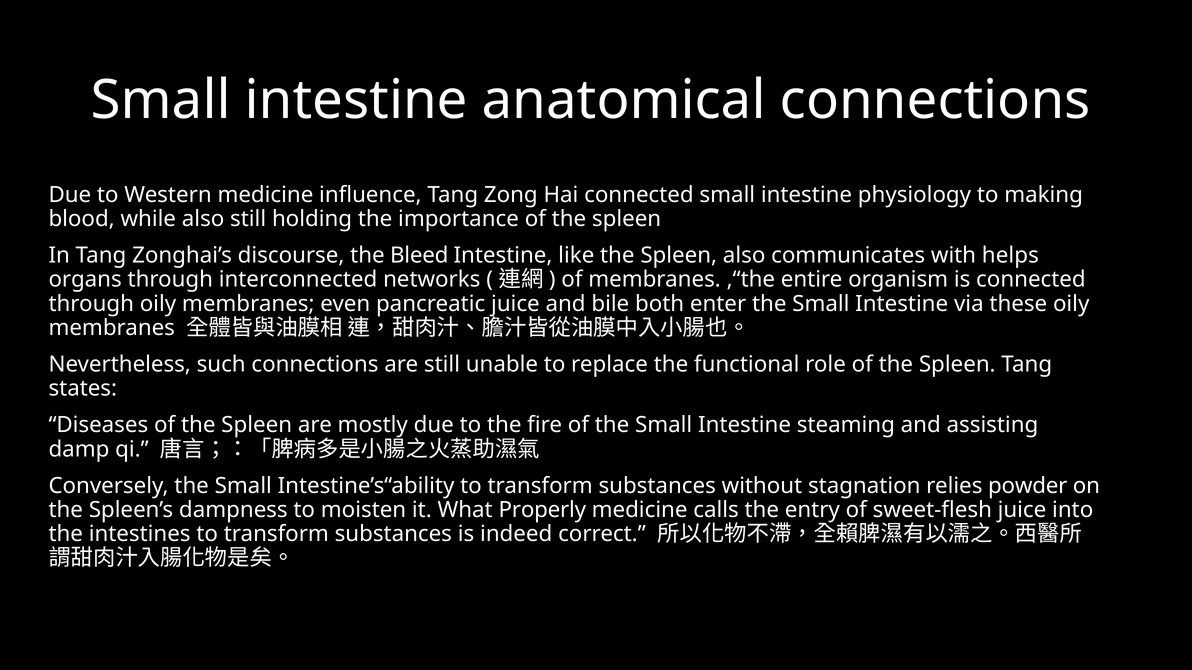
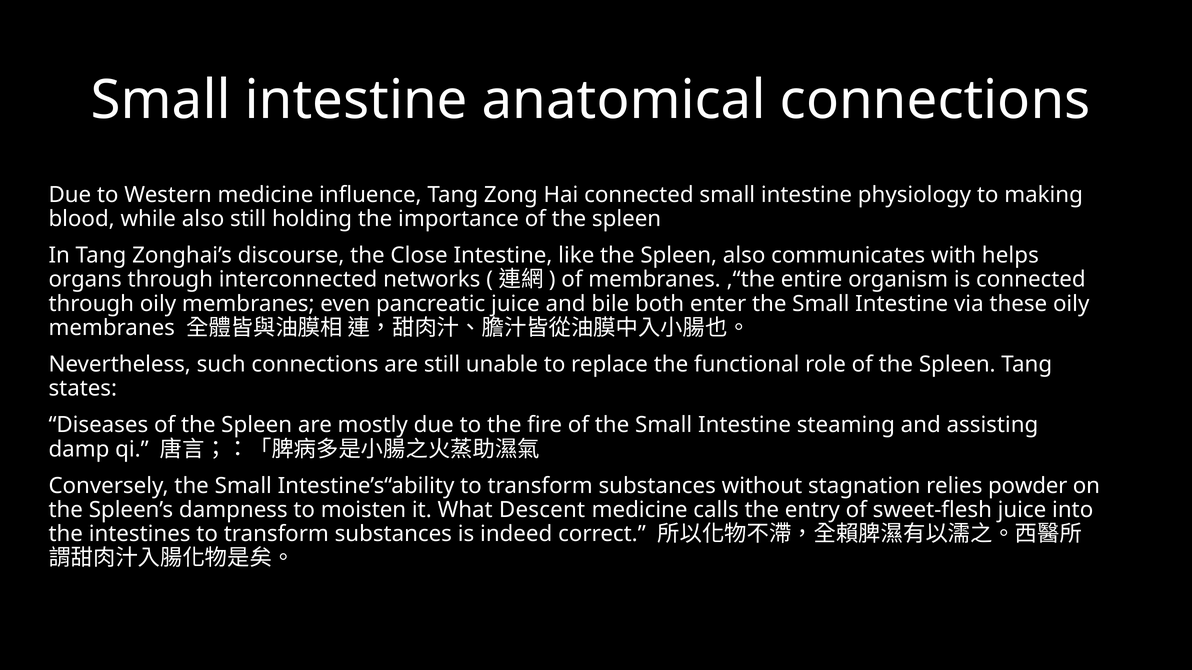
Bleed: Bleed -> Close
Properly: Properly -> Descent
